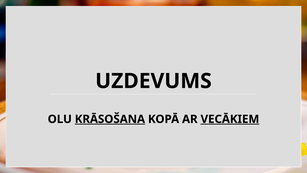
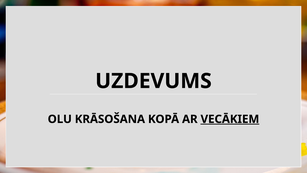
KRĀSOŠANA underline: present -> none
